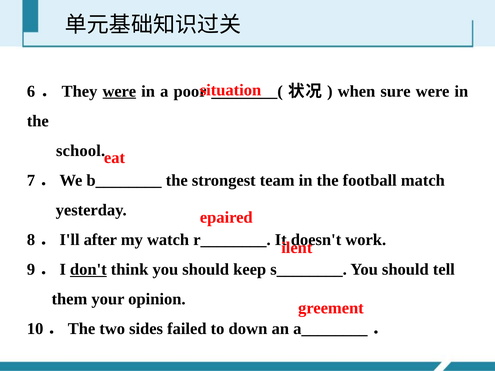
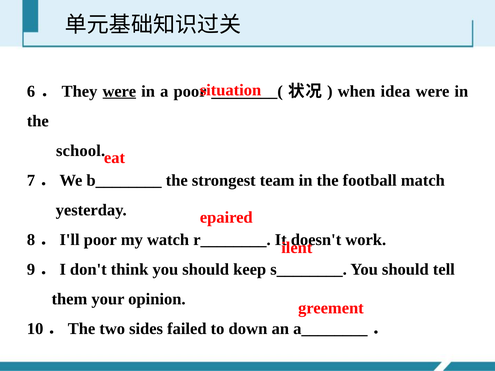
sure: sure -> idea
8．I'll after: after -> poor
don't underline: present -> none
